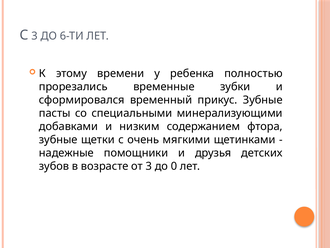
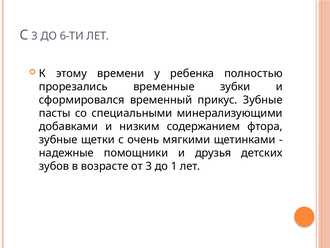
0: 0 -> 1
